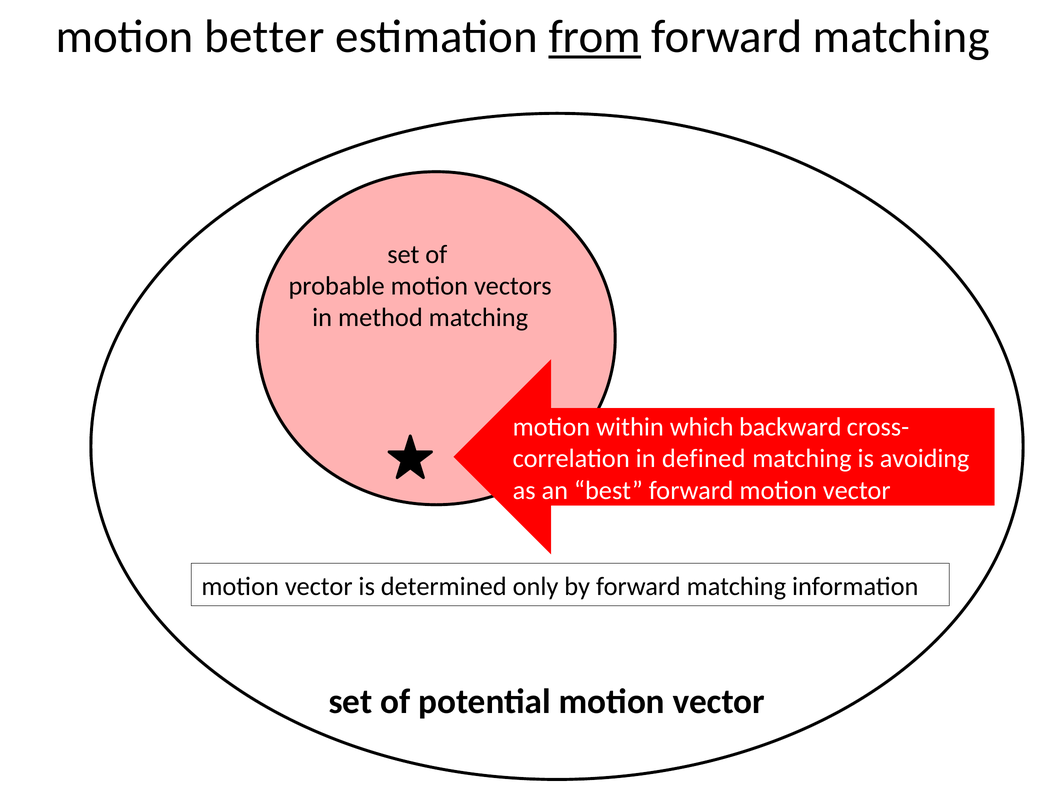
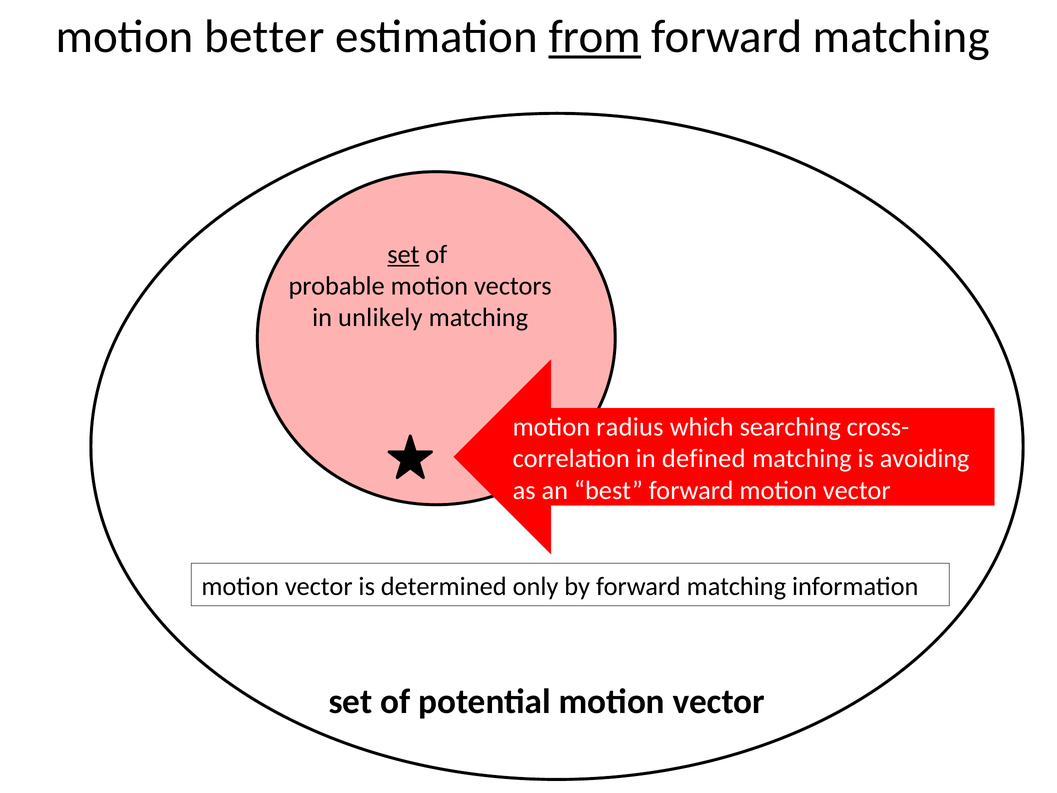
set at (403, 254) underline: none -> present
method: method -> unlikely
within: within -> radius
backward: backward -> searching
